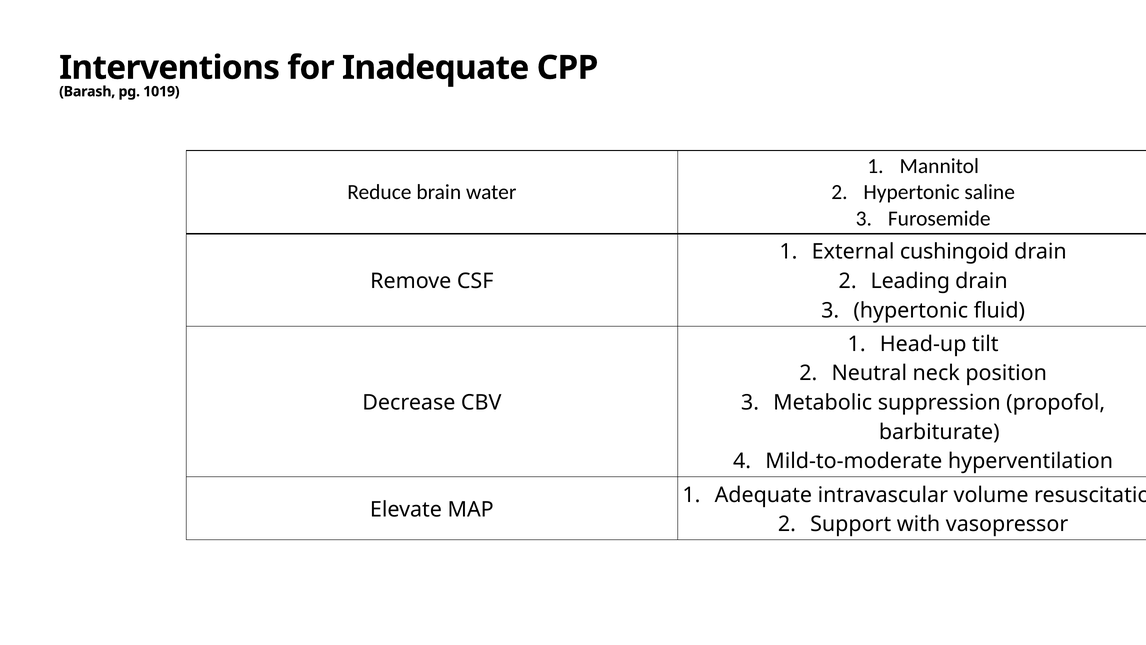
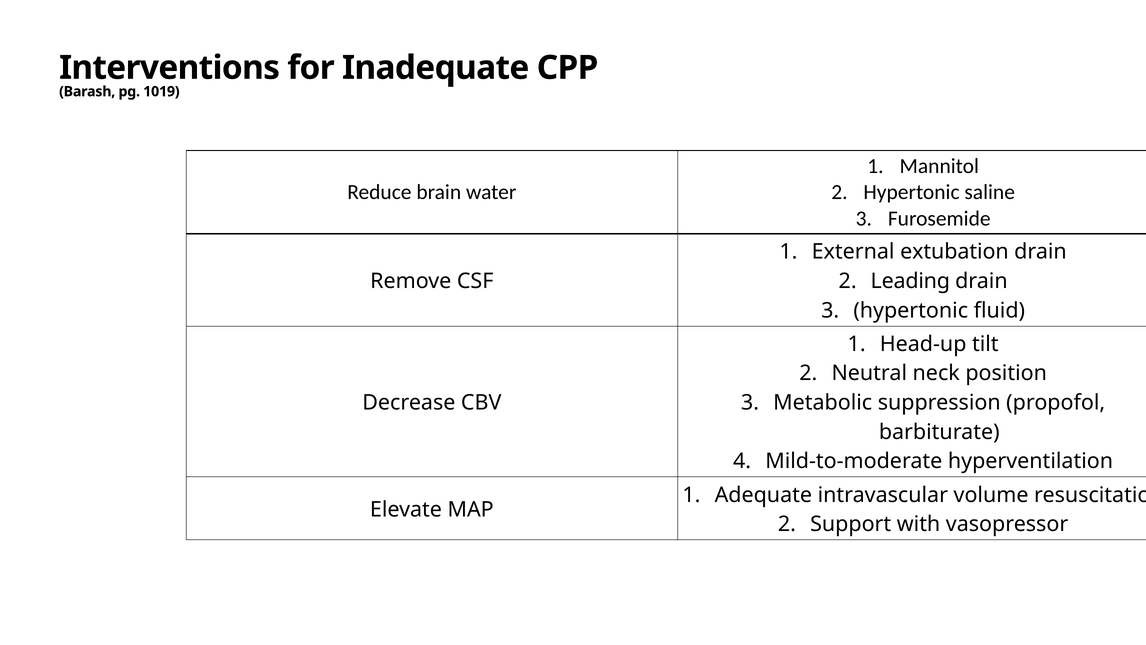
cushingoid: cushingoid -> extubation
